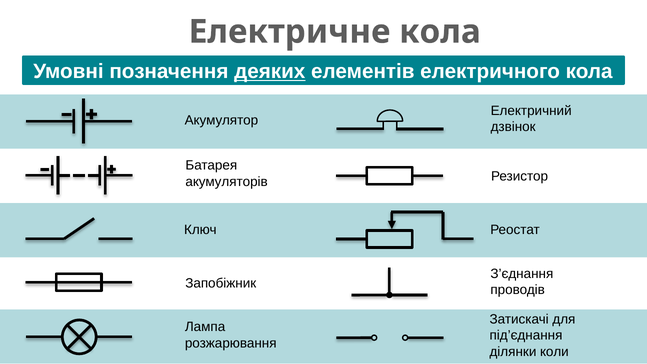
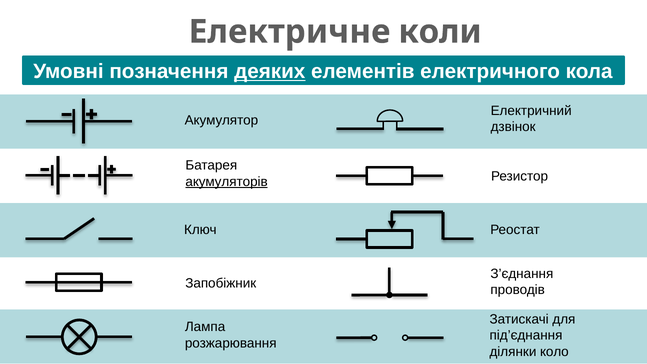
Електричне кола: кола -> коли
акумуляторів underline: none -> present
коли: коли -> коло
